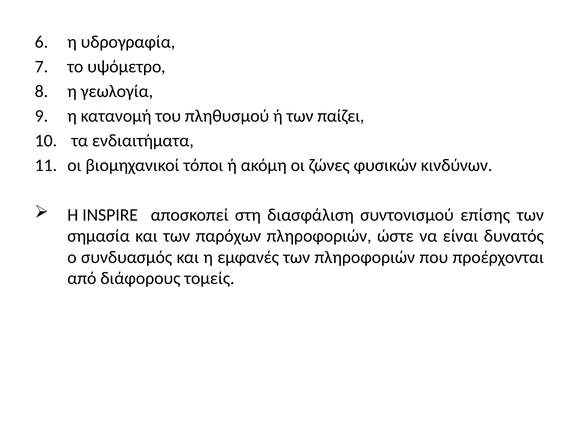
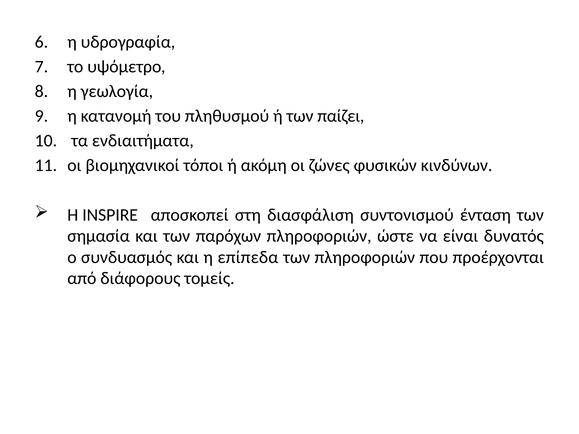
επίσης: επίσης -> ένταση
εμφανές: εμφανές -> επίπεδα
